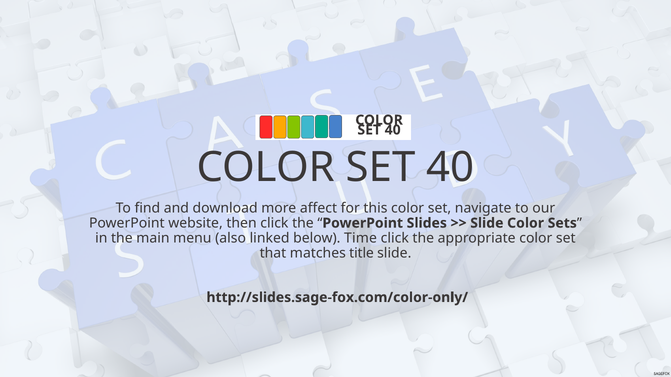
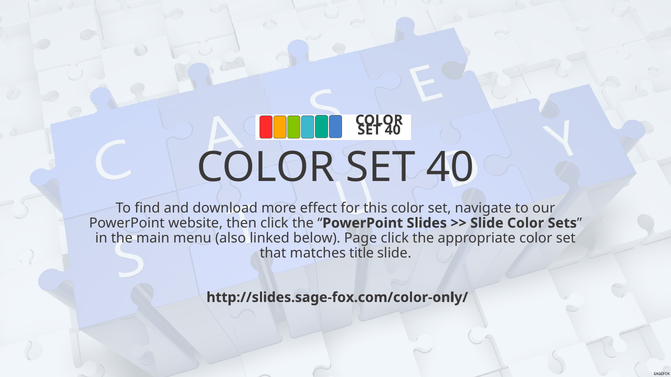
affect: affect -> effect
Time: Time -> Page
